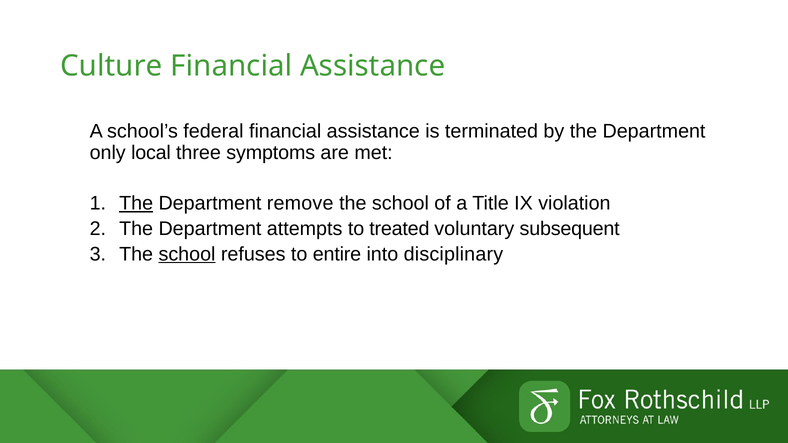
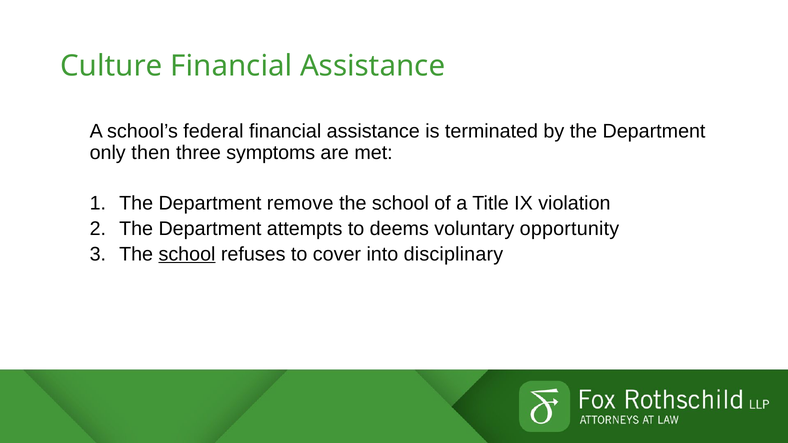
local: local -> then
The at (136, 203) underline: present -> none
treated: treated -> deems
subsequent: subsequent -> opportunity
entire: entire -> cover
